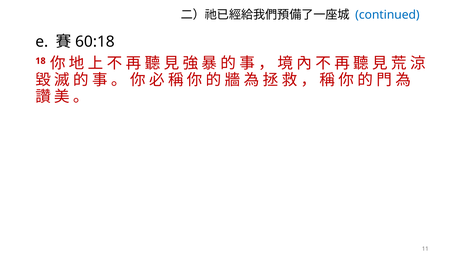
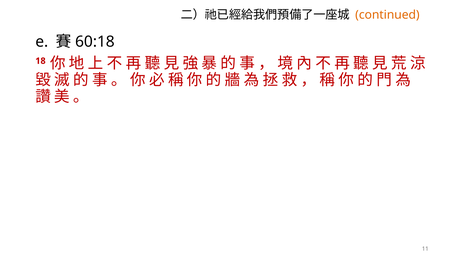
continued colour: blue -> orange
